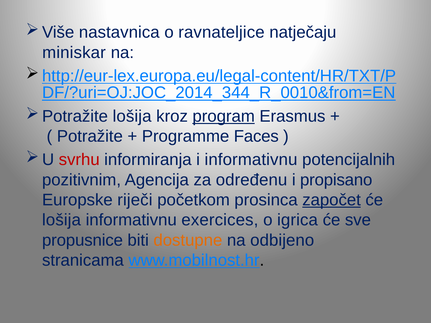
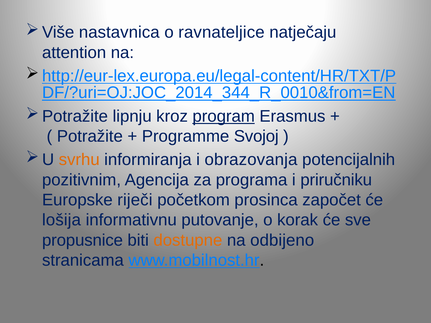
miniskar: miniskar -> attention
lošija at (132, 116): lošija -> lipnju
Faces: Faces -> Svojoj
svrhu colour: red -> orange
i informativnu: informativnu -> obrazovanja
određenu: određenu -> programa
propisano: propisano -> priručniku
započet underline: present -> none
exercices: exercices -> putovanje
igrica: igrica -> korak
